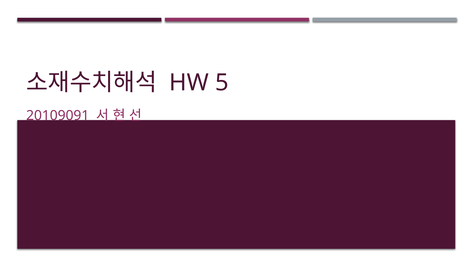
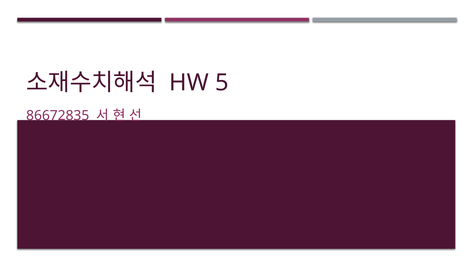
20109091: 20109091 -> 86672835
